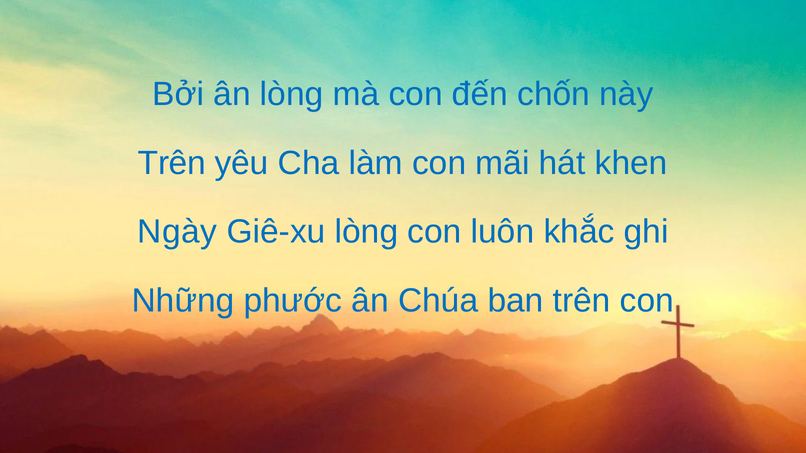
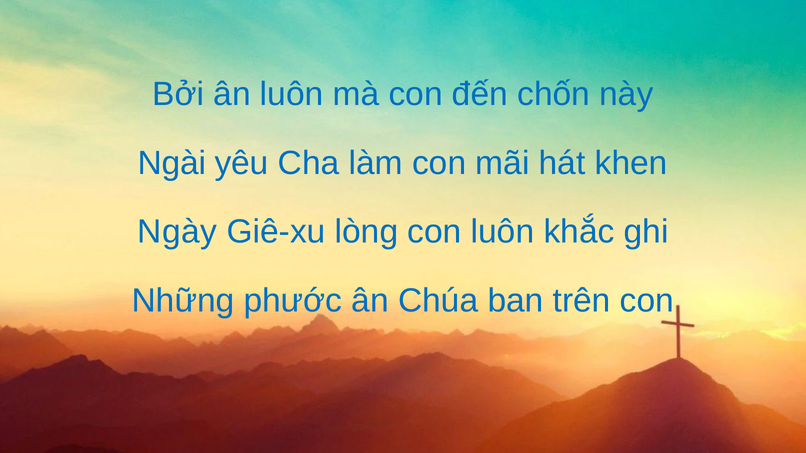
ân lòng: lòng -> luôn
Trên at (172, 163): Trên -> Ngài
